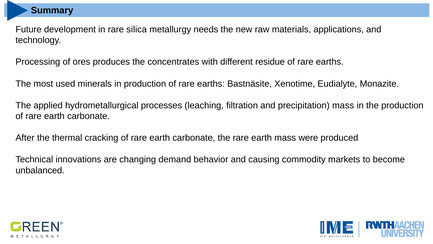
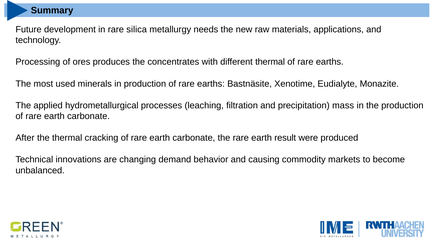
different residue: residue -> thermal
earth mass: mass -> result
